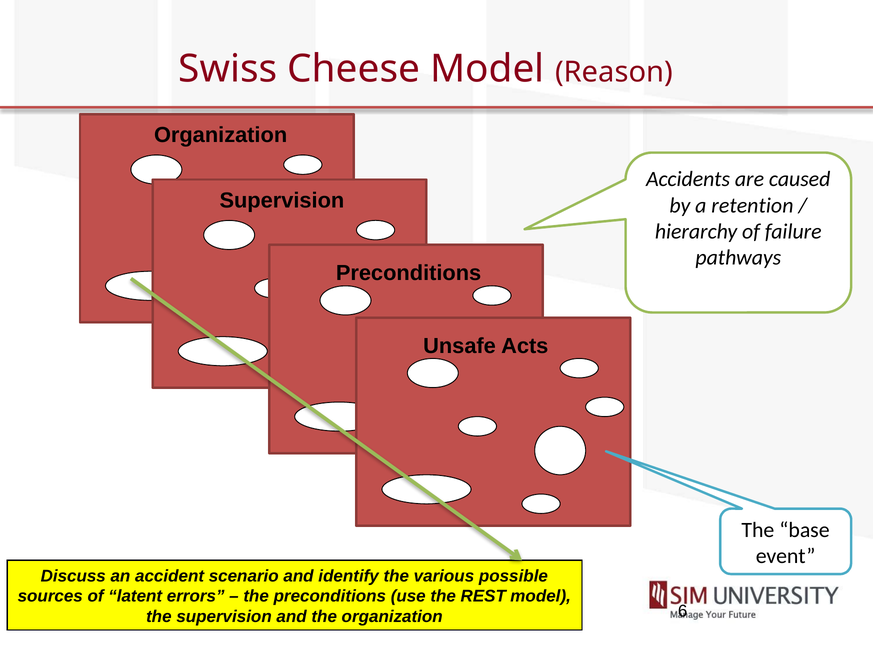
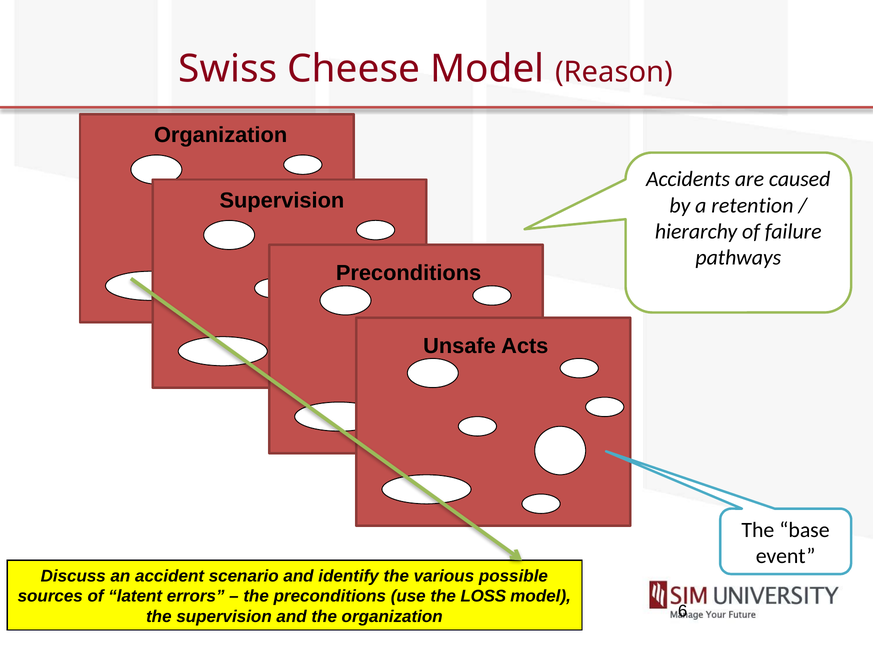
REST: REST -> LOSS
